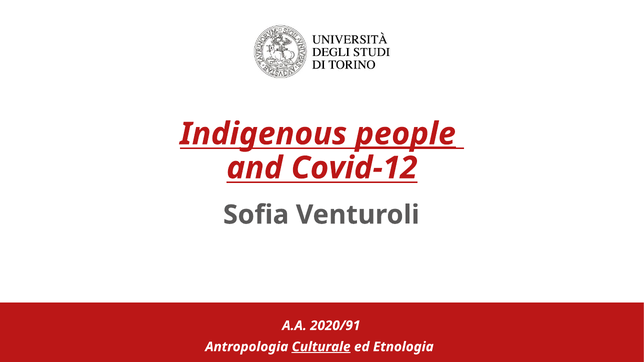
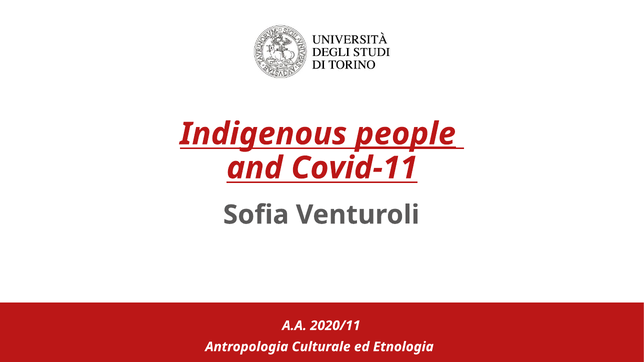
Covid-12: Covid-12 -> Covid-11
2020/91: 2020/91 -> 2020/11
Culturale underline: present -> none
